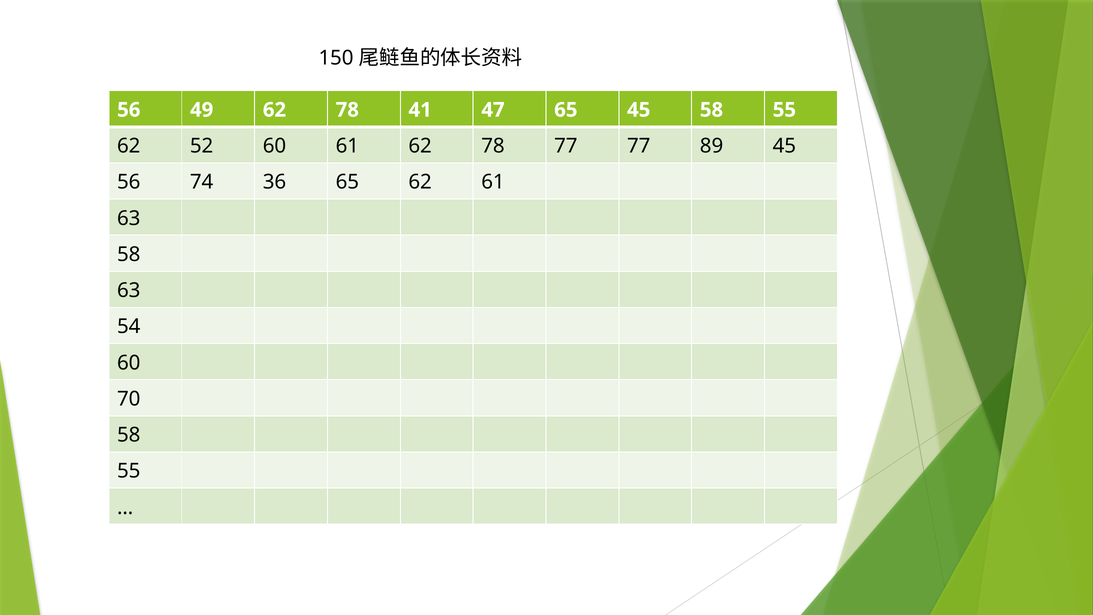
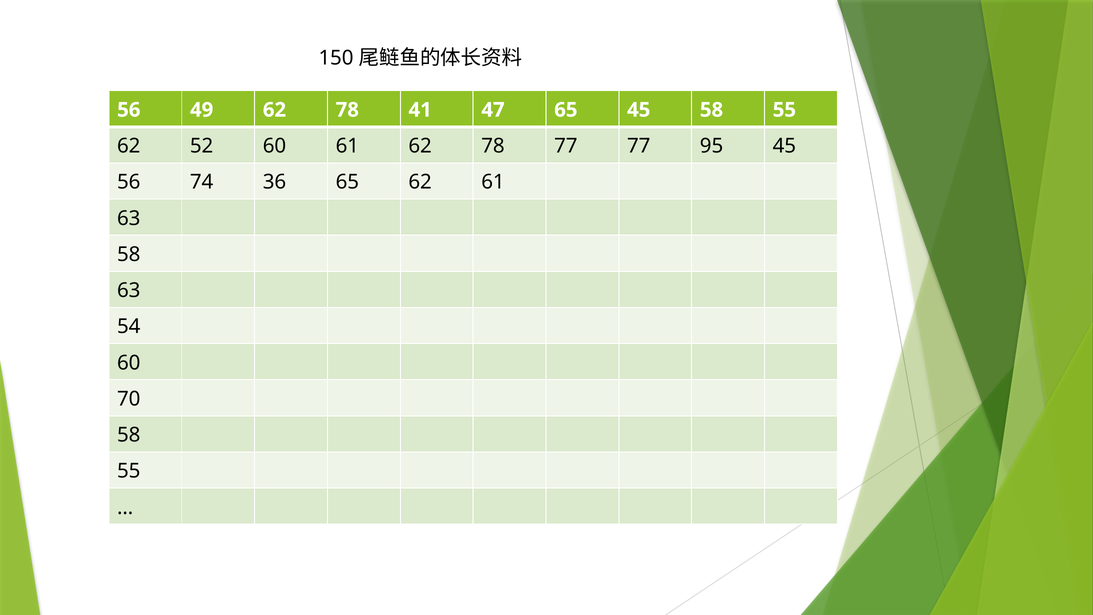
89: 89 -> 95
